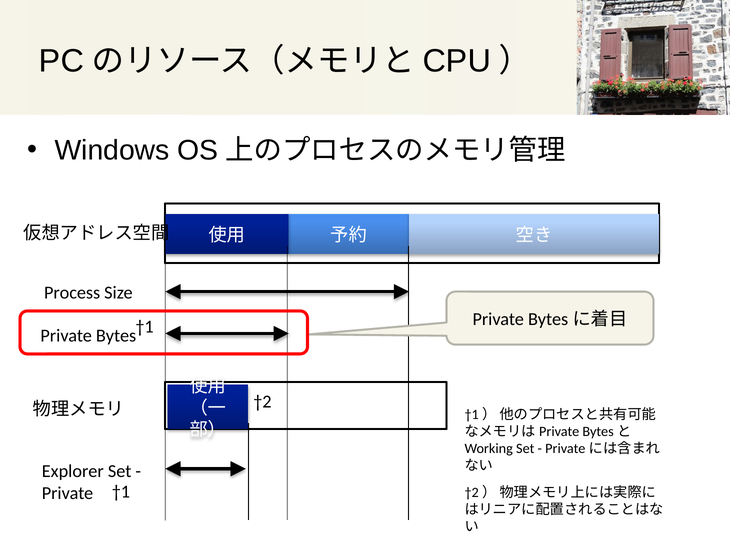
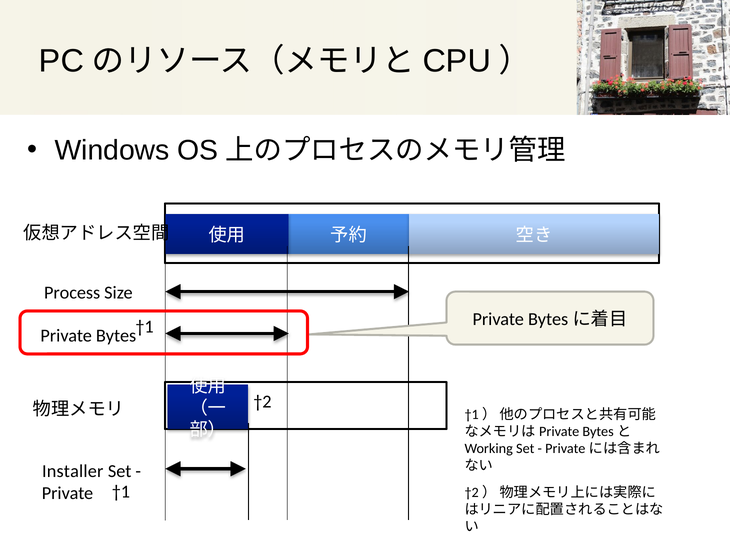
Explorer: Explorer -> Installer
